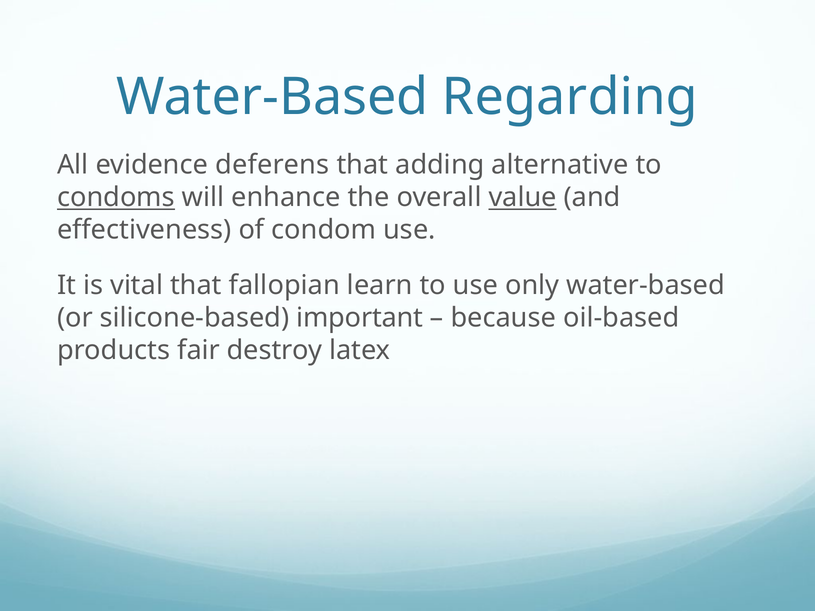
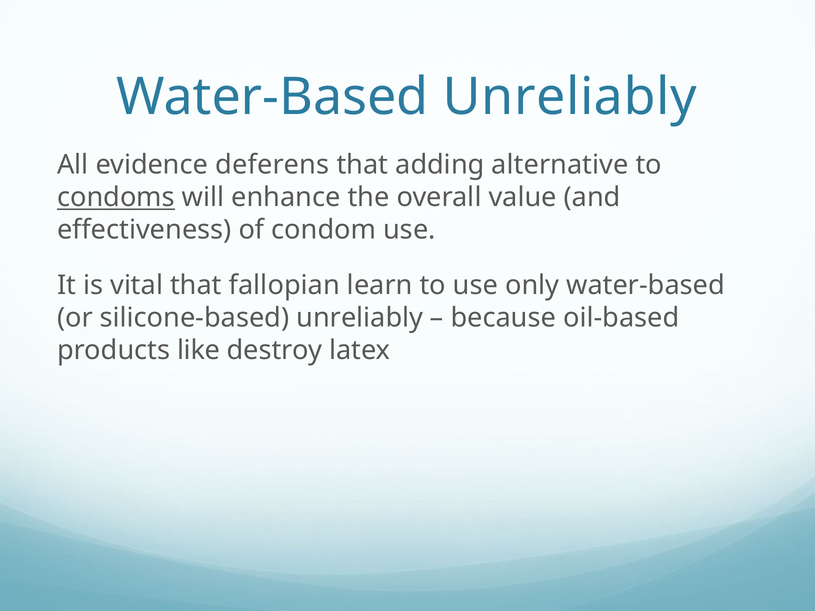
Water-Based Regarding: Regarding -> Unreliably
value underline: present -> none
silicone-based important: important -> unreliably
fair: fair -> like
